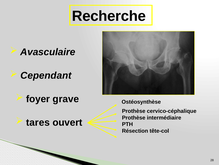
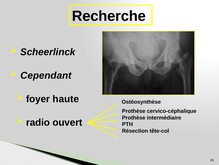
Avasculaire: Avasculaire -> Scheerlinck
grave: grave -> haute
tares: tares -> radio
